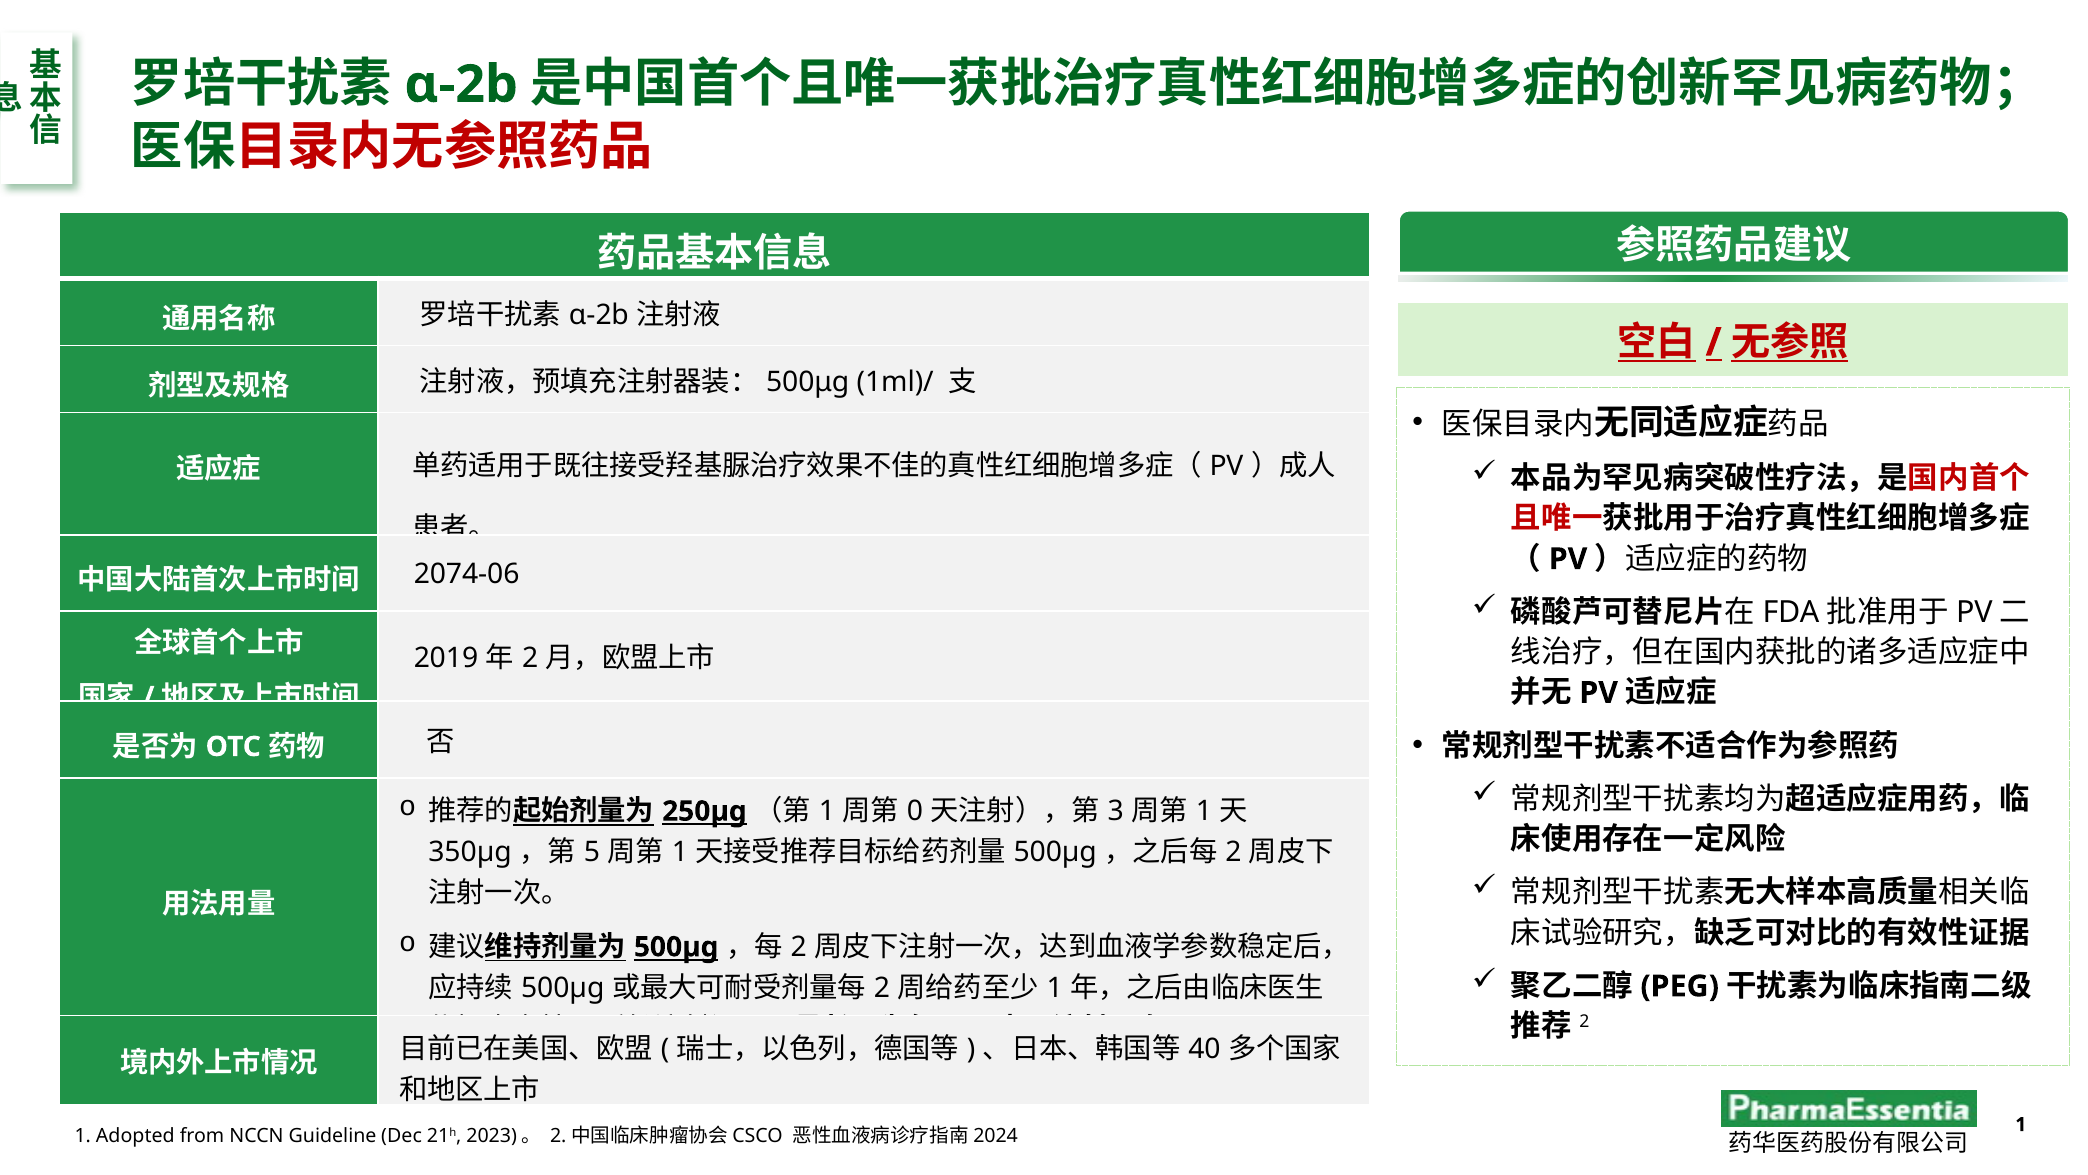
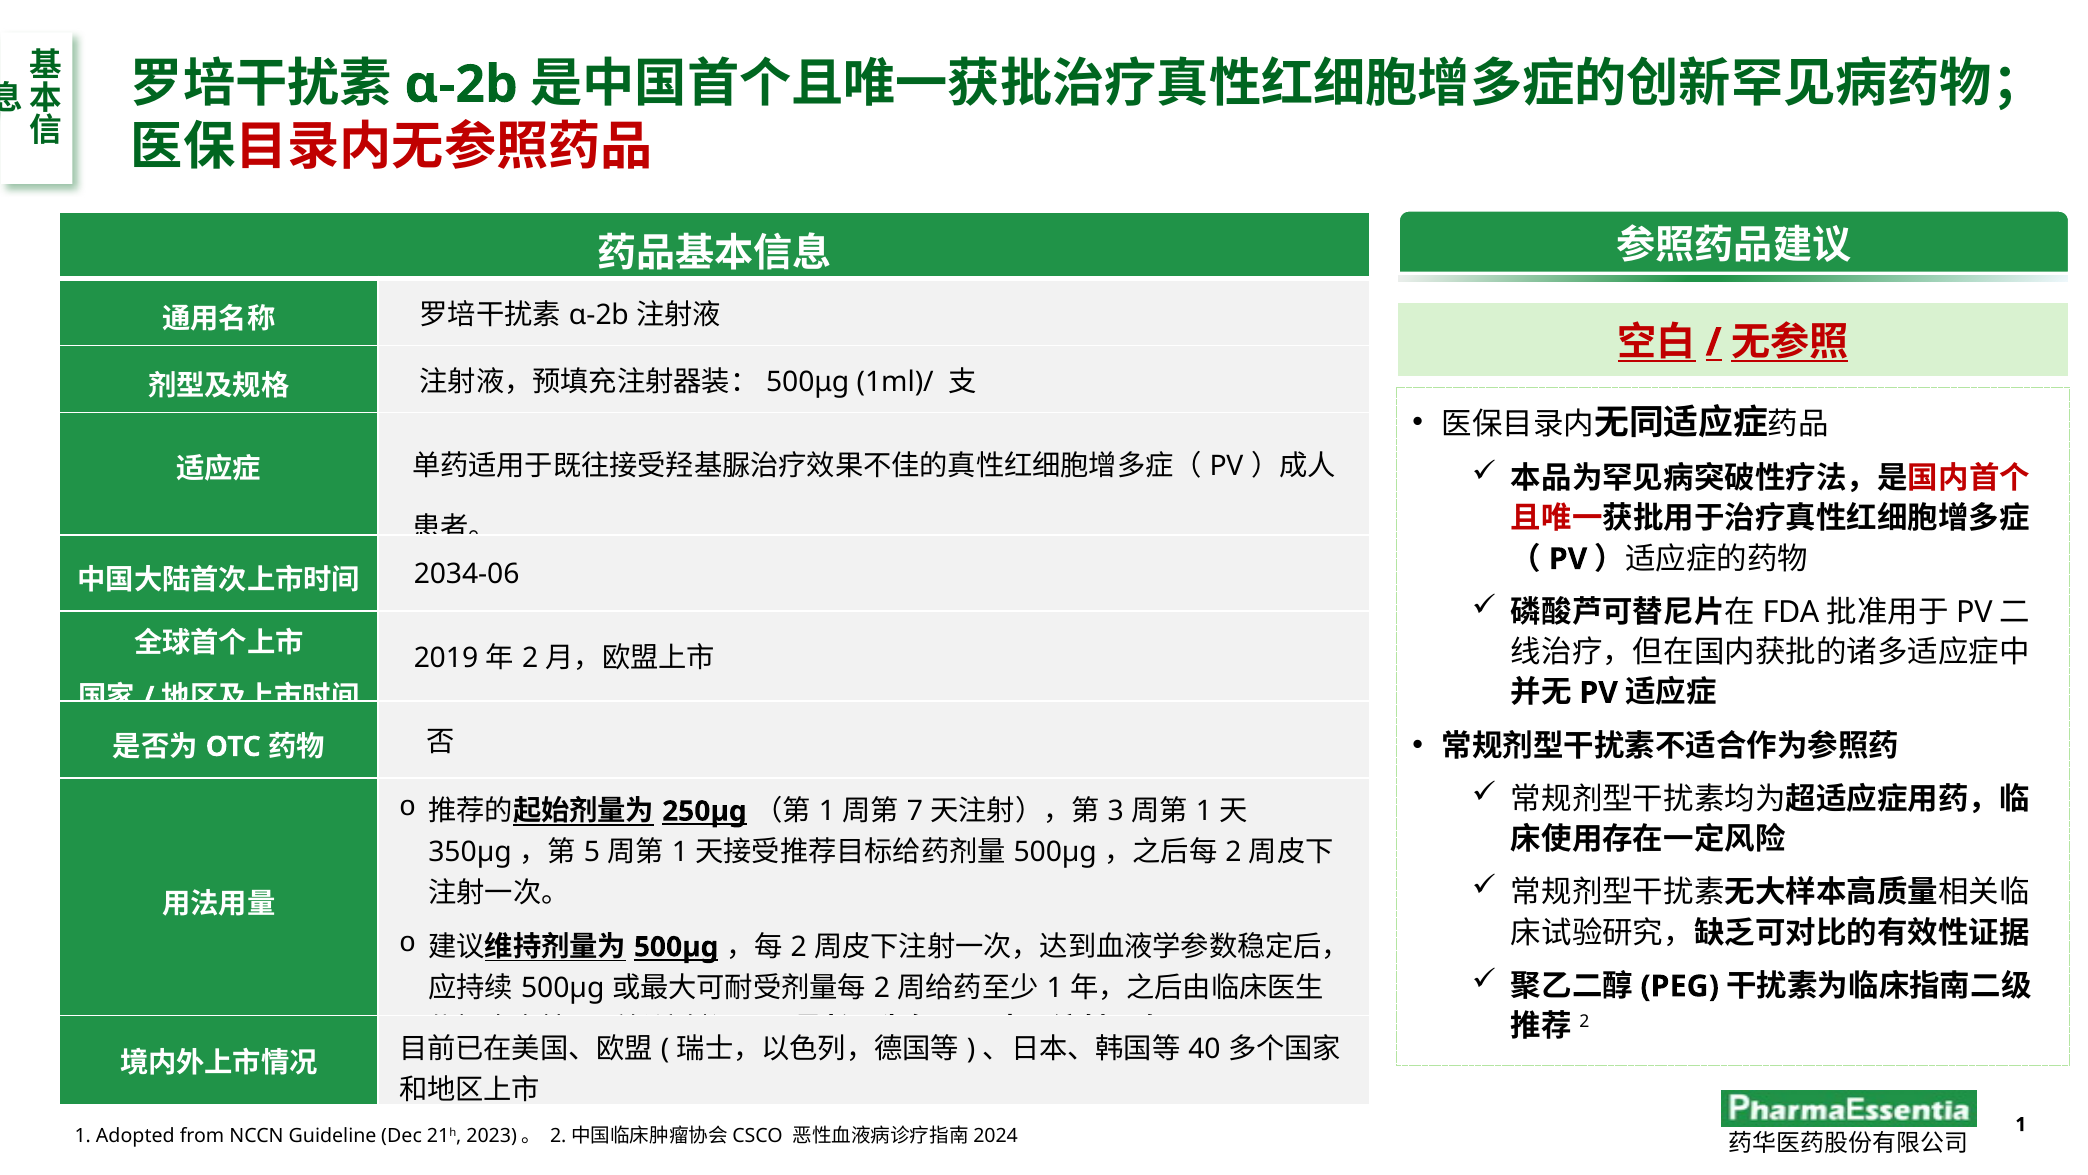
2074-06: 2074-06 -> 2034-06
0: 0 -> 7
